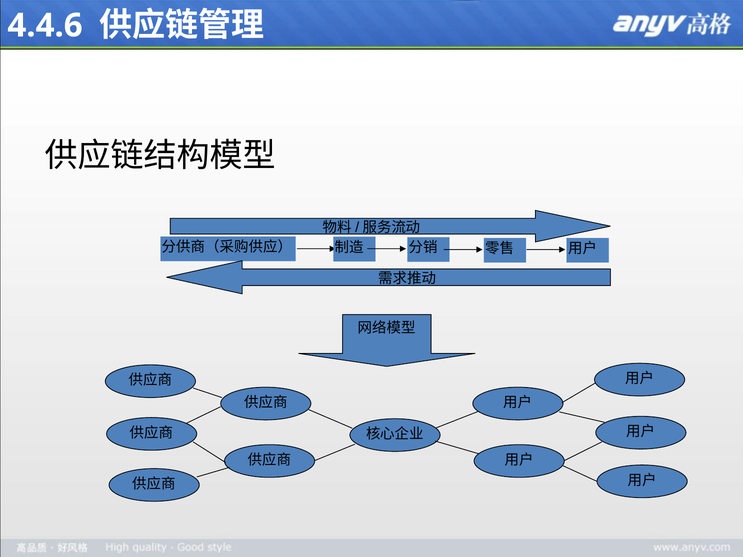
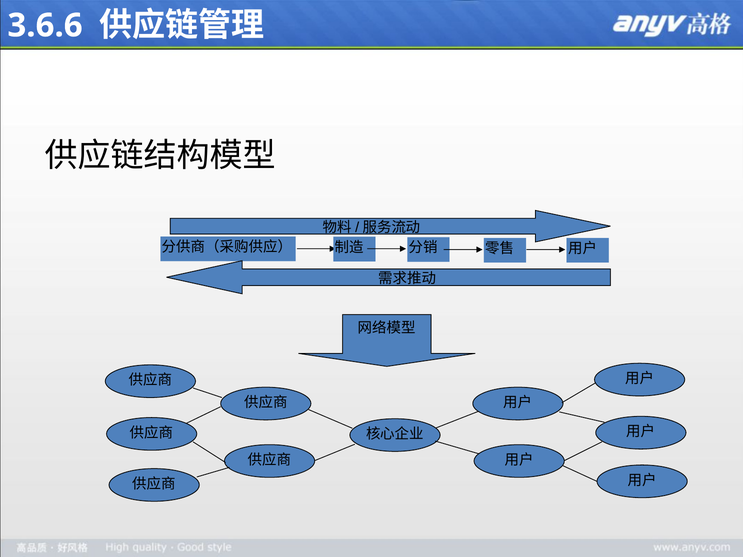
4.4.6: 4.4.6 -> 3.6.6
